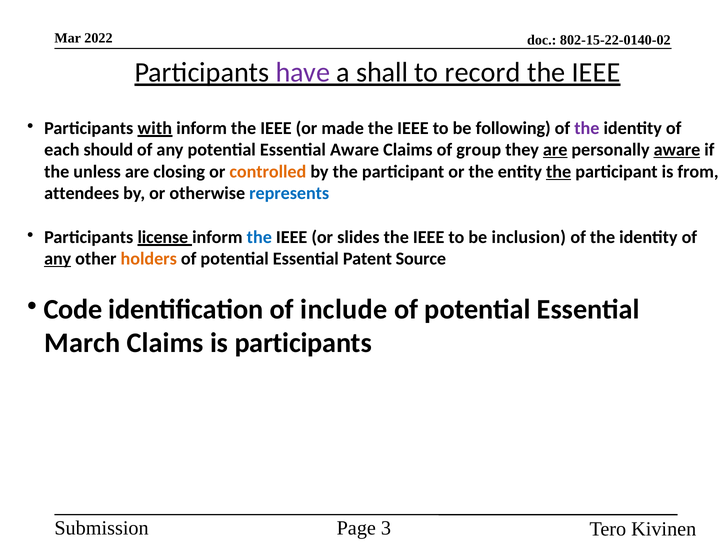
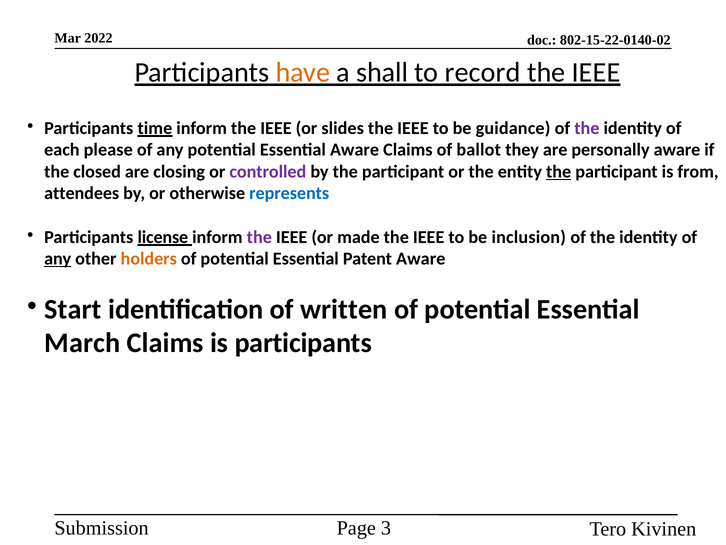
have colour: purple -> orange
with: with -> time
made: made -> slides
following: following -> guidance
should: should -> please
group: group -> ballot
are at (555, 150) underline: present -> none
aware at (677, 150) underline: present -> none
unless: unless -> closed
controlled colour: orange -> purple
the at (259, 237) colour: blue -> purple
slides: slides -> made
Patent Source: Source -> Aware
Code: Code -> Start
include: include -> written
